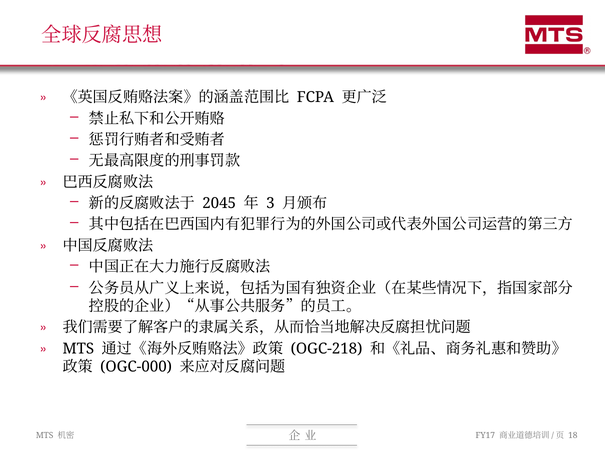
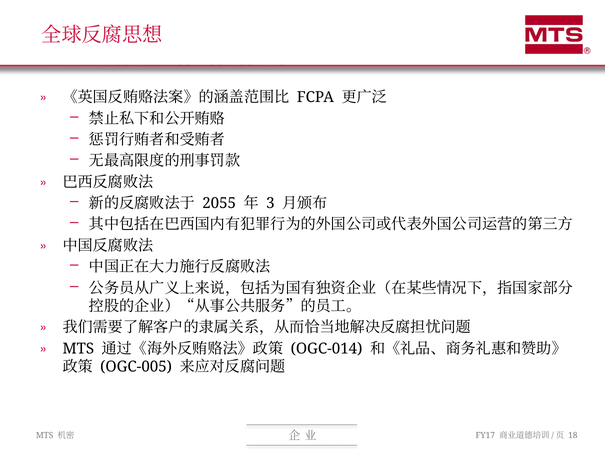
2045: 2045 -> 2055
OGC-218: OGC-218 -> OGC-014
OGC-000: OGC-000 -> OGC-005
